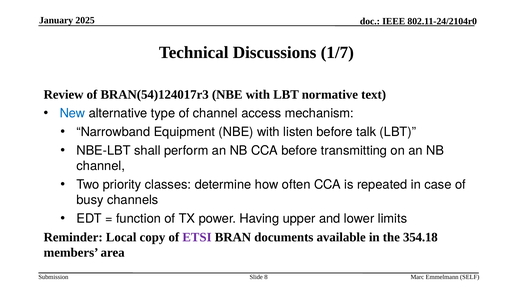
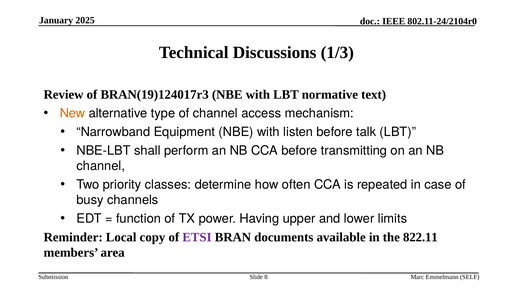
1/7: 1/7 -> 1/3
BRAN(54)124017r3: BRAN(54)124017r3 -> BRAN(19)124017r3
New colour: blue -> orange
354.18: 354.18 -> 822.11
